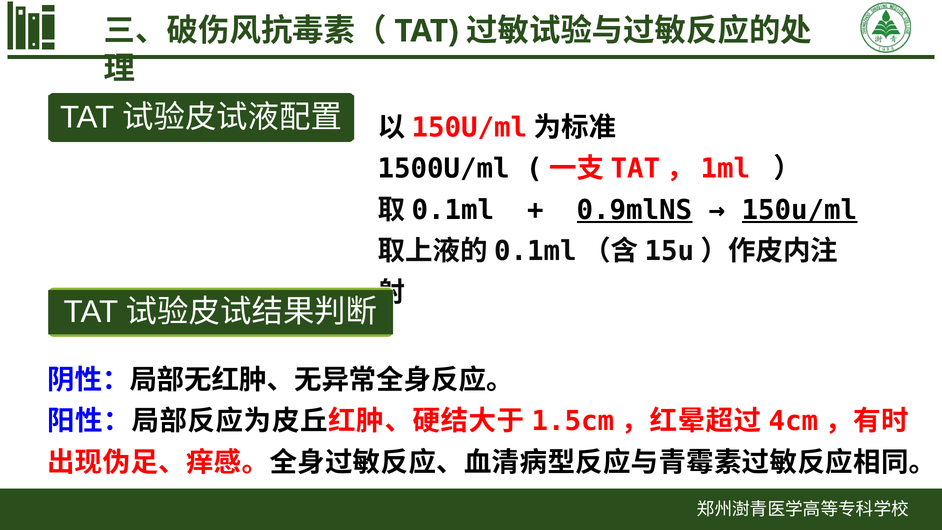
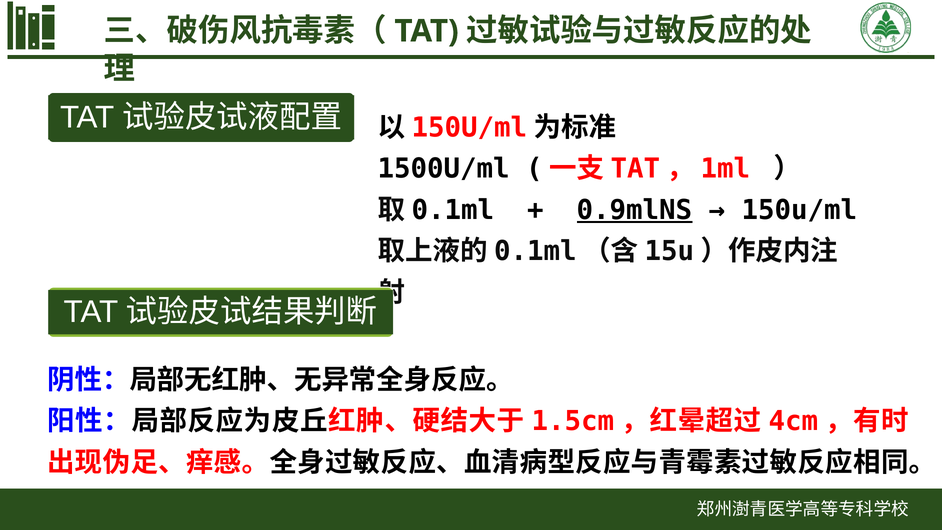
150u/ml underline: present -> none
